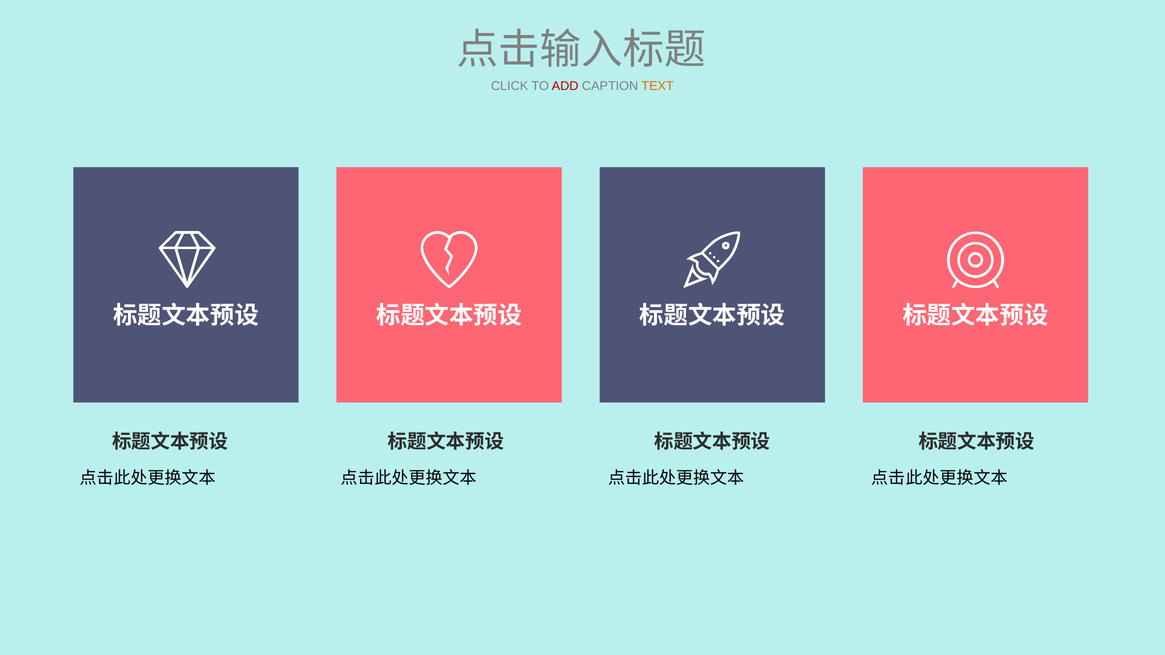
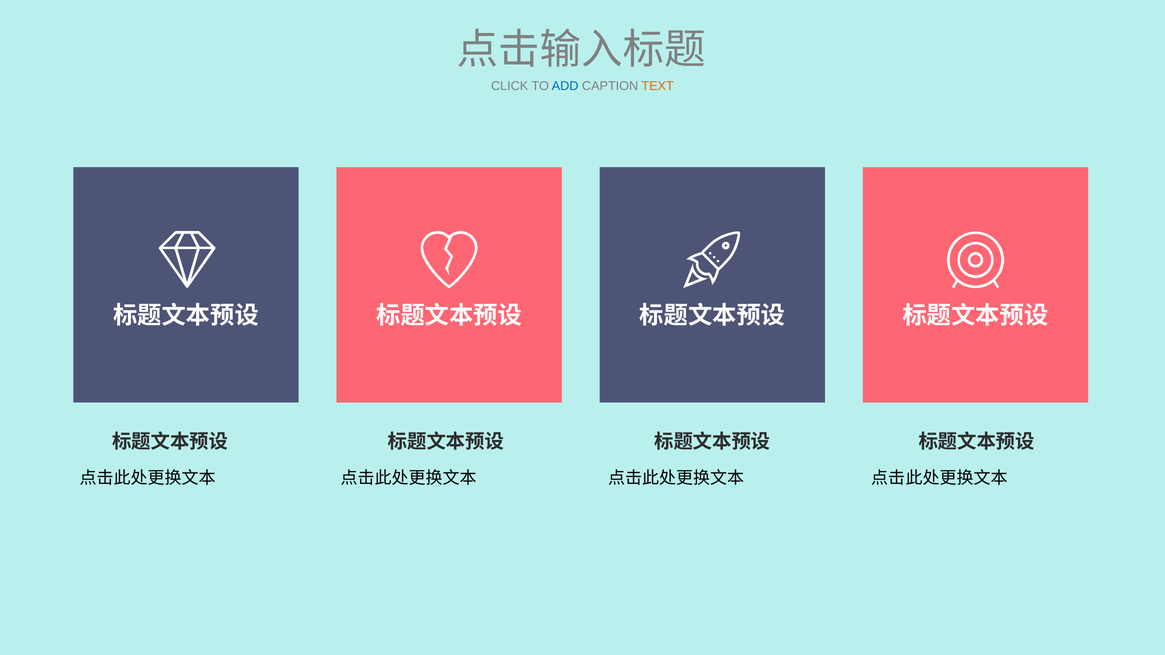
ADD colour: red -> blue
